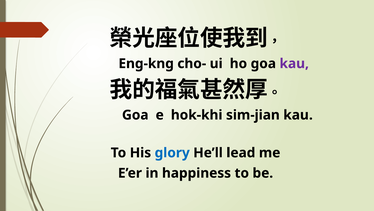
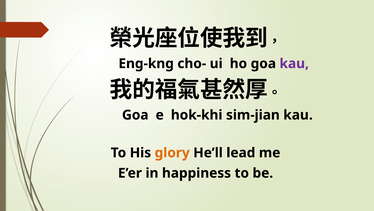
glory colour: blue -> orange
